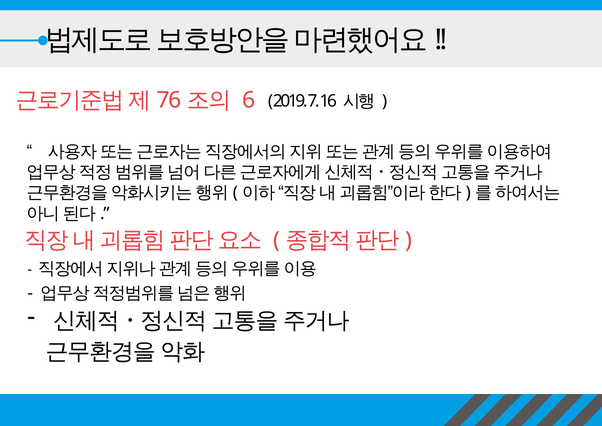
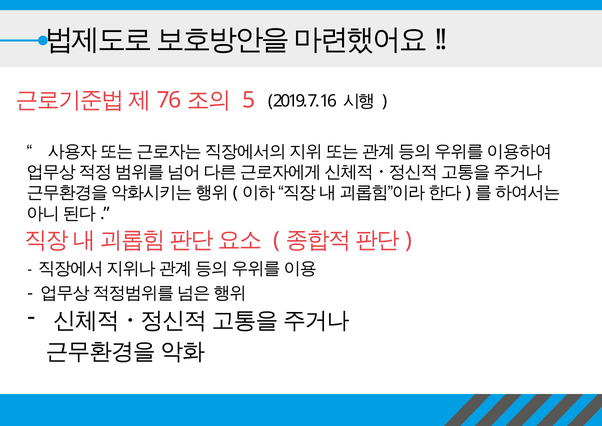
6: 6 -> 5
